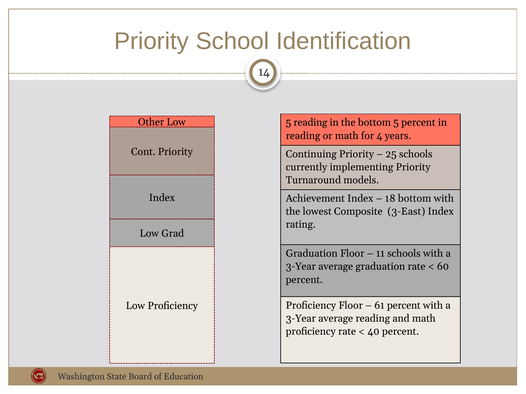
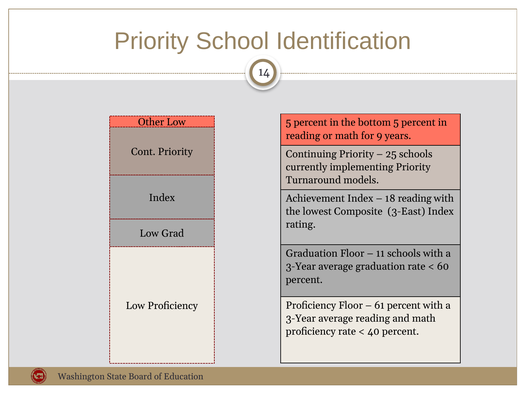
reading at (310, 123): reading -> percent
4: 4 -> 9
18 bottom: bottom -> reading
